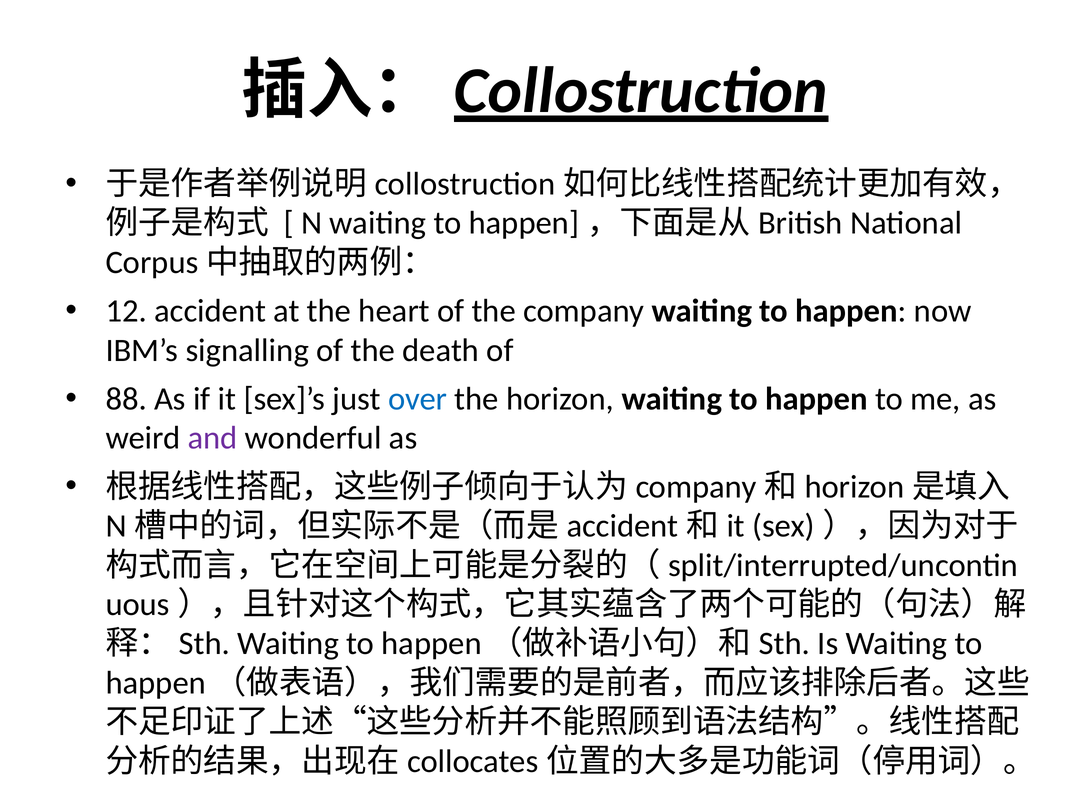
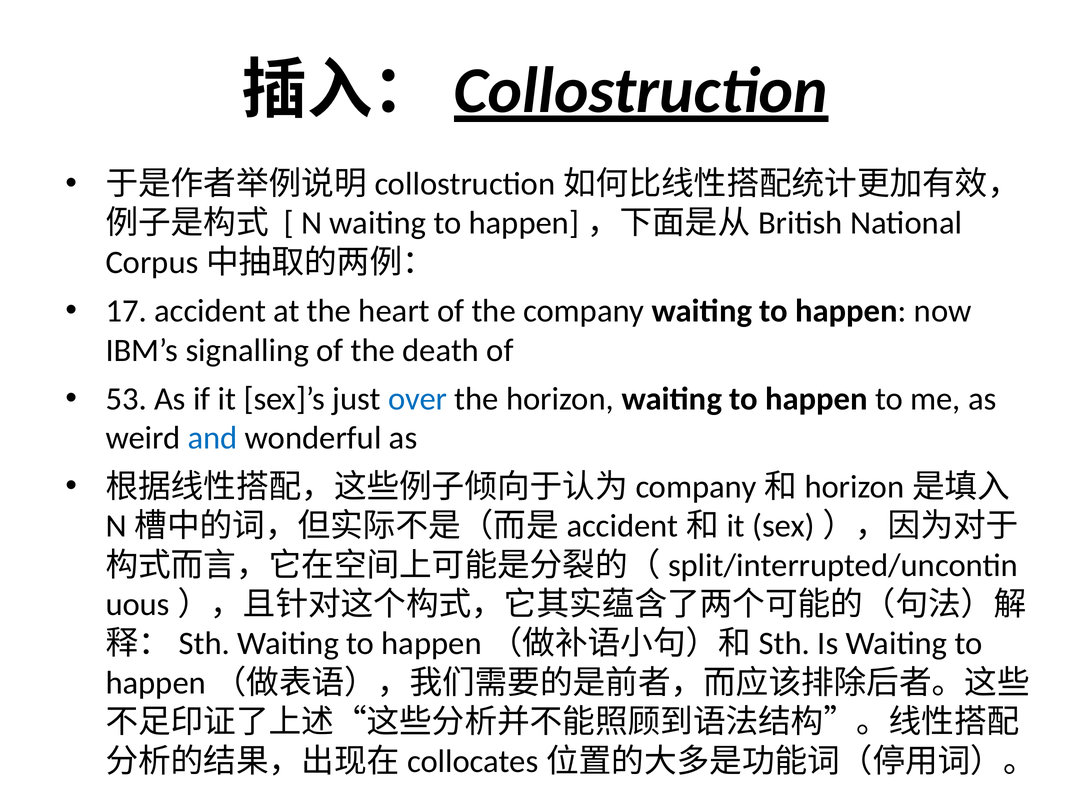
12: 12 -> 17
88: 88 -> 53
and colour: purple -> blue
